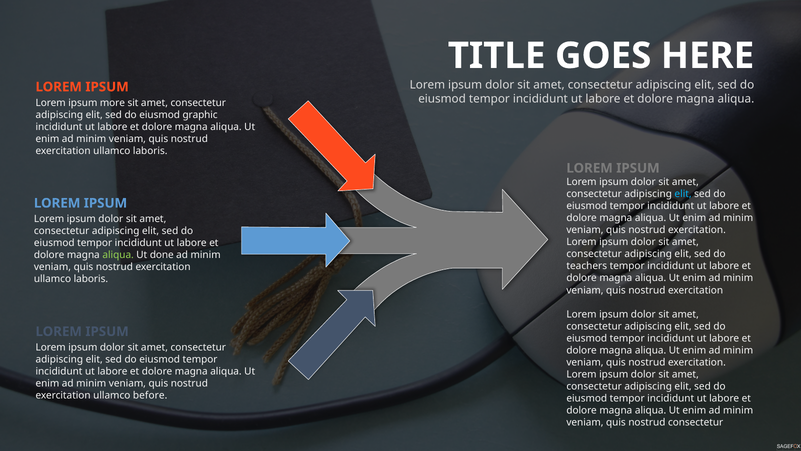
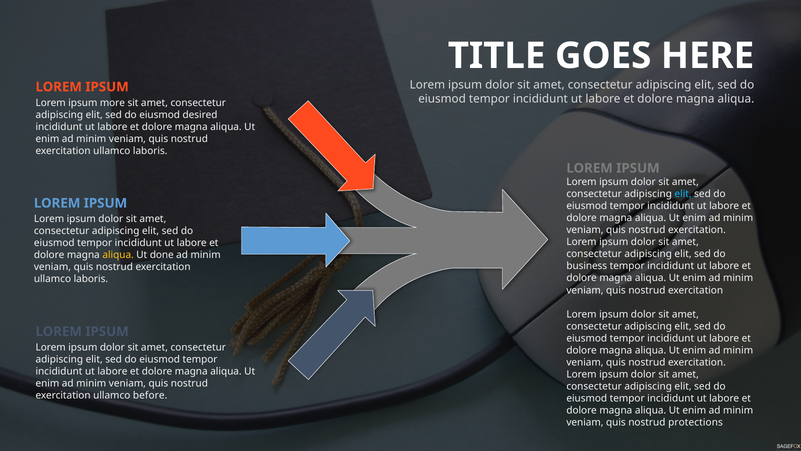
graphic: graphic -> desired
aliqua at (118, 255) colour: light green -> yellow
teachers: teachers -> business
nostrud consectetur: consectetur -> protections
